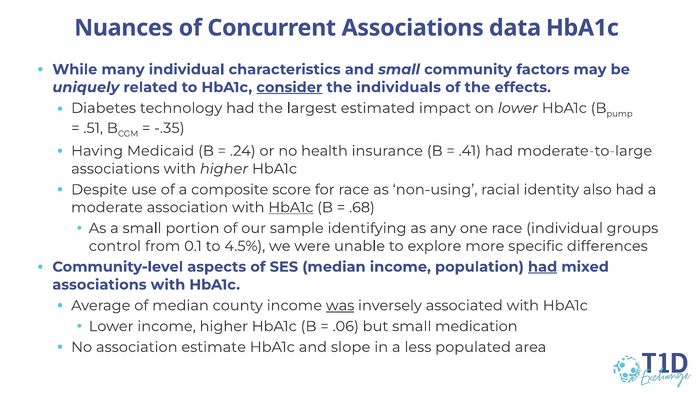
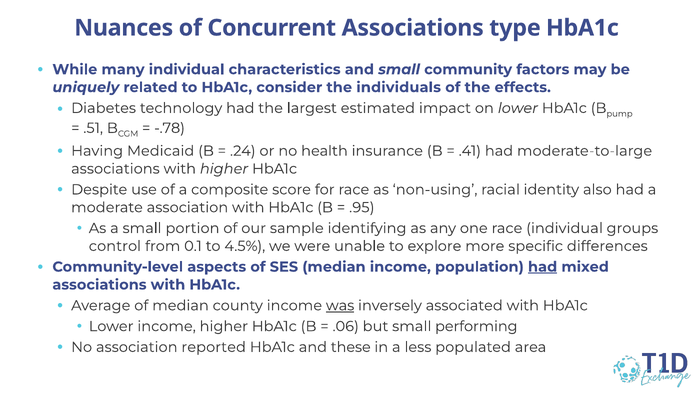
data: data -> type
consider underline: present -> none
-.35: -.35 -> -.78
HbA1c at (291, 207) underline: present -> none
.68: .68 -> .95
medication: medication -> performing
estimate: estimate -> reported
slope: slope -> these
